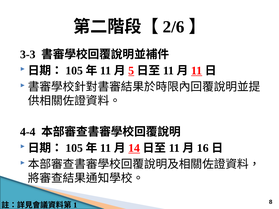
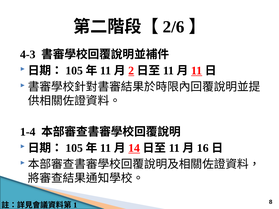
3-3: 3-3 -> 4-3
5: 5 -> 2
4-4: 4-4 -> 1-4
